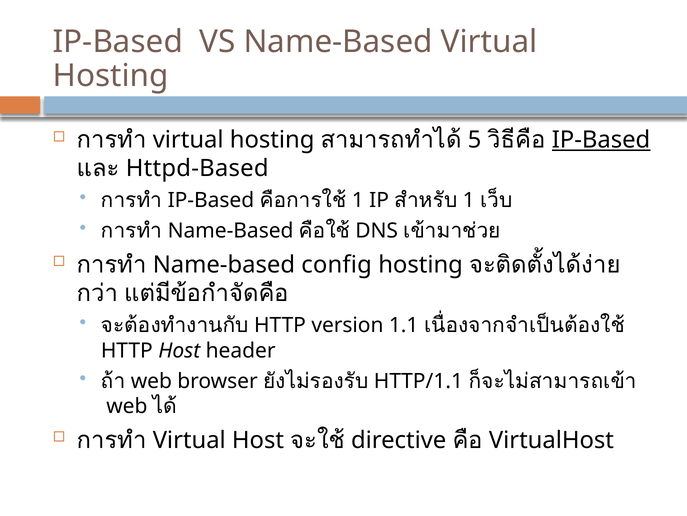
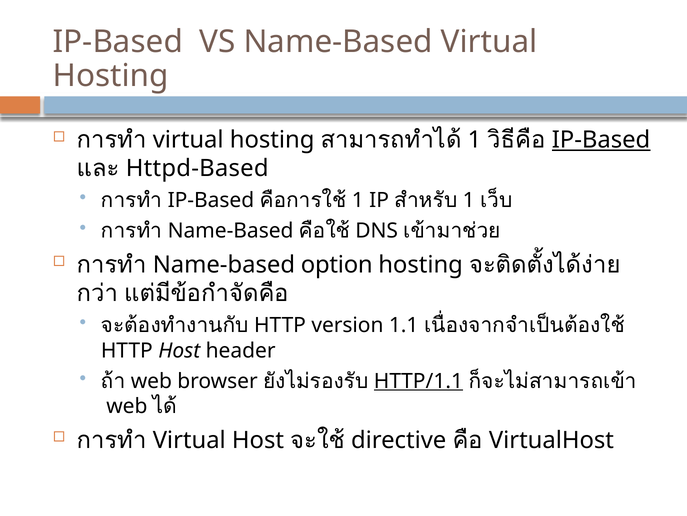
5 at (474, 140): 5 -> 1
config: config -> option
HTTP/1.1 underline: none -> present
